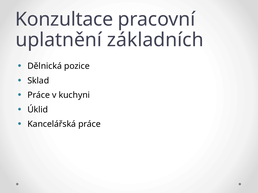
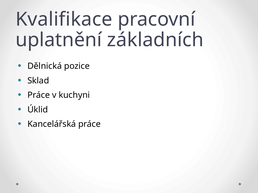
Konzultace: Konzultace -> Kvalifikace
